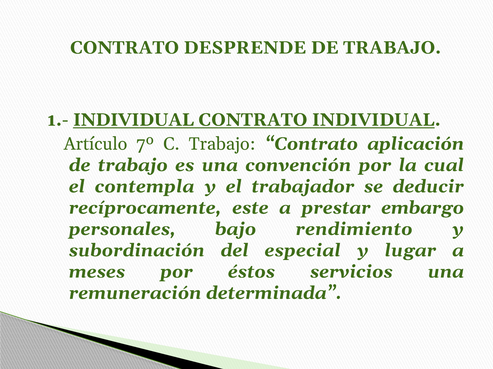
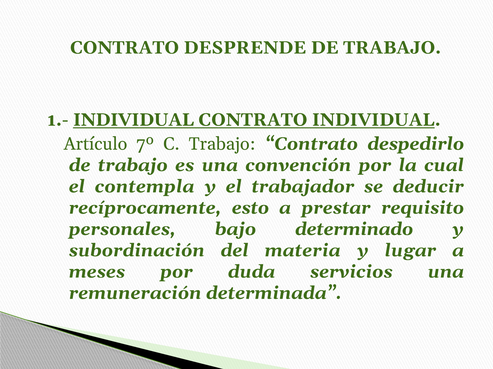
aplicación: aplicación -> despedirlo
este: este -> esto
embargo: embargo -> requisito
rendimiento: rendimiento -> determinado
especial: especial -> materia
éstos: éstos -> duda
